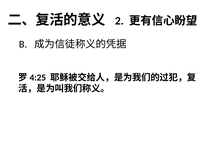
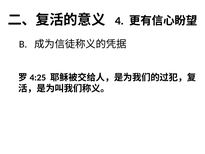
2: 2 -> 4
